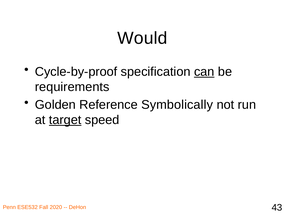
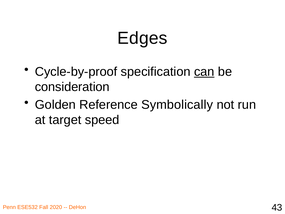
Would: Would -> Edges
requirements: requirements -> consideration
target underline: present -> none
